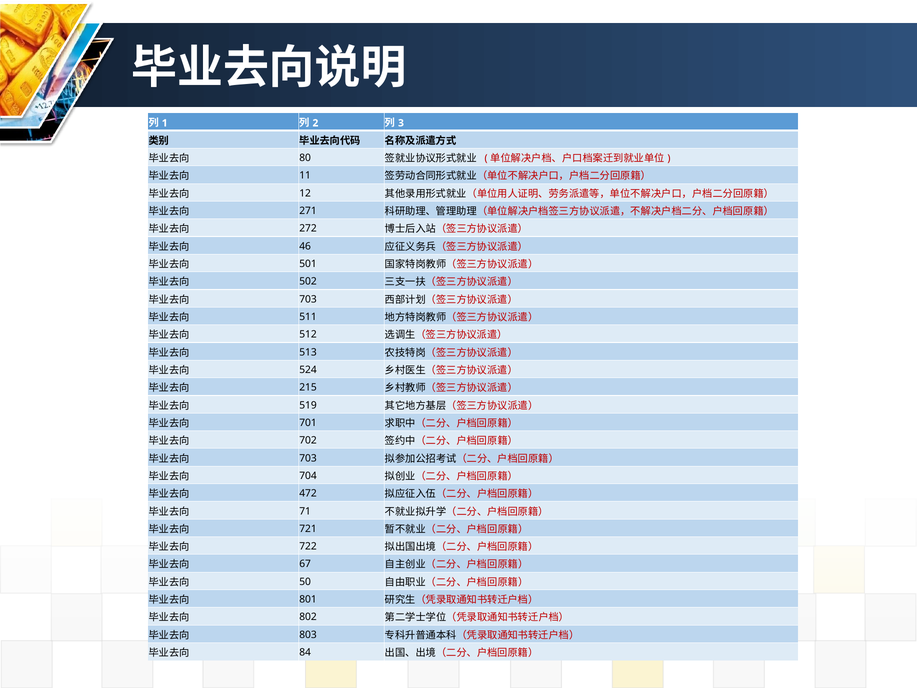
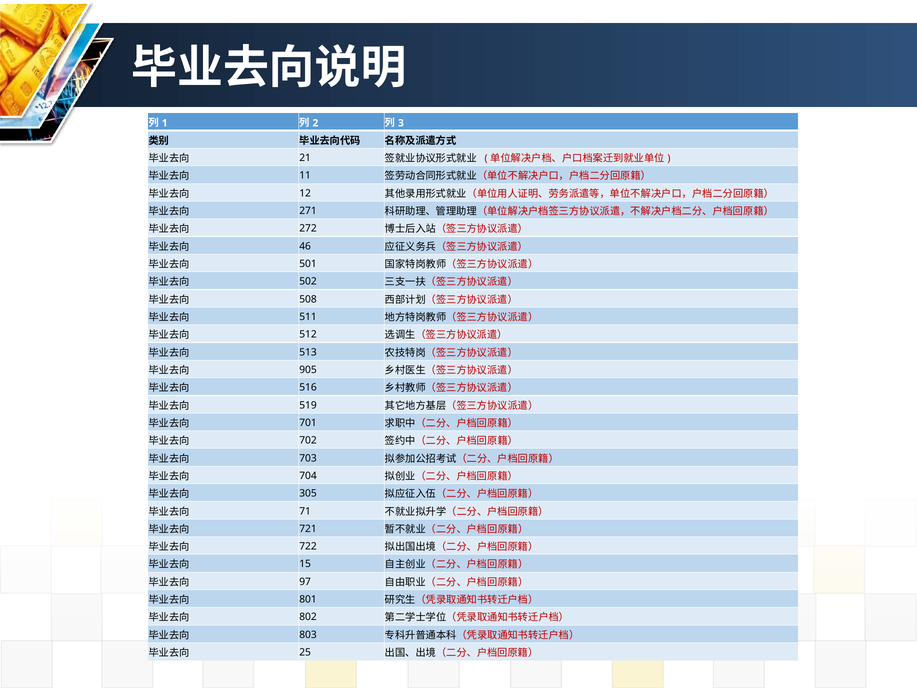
80: 80 -> 21
703 at (308, 299): 703 -> 508
524: 524 -> 905
215: 215 -> 516
472: 472 -> 305
67: 67 -> 15
50: 50 -> 97
84: 84 -> 25
